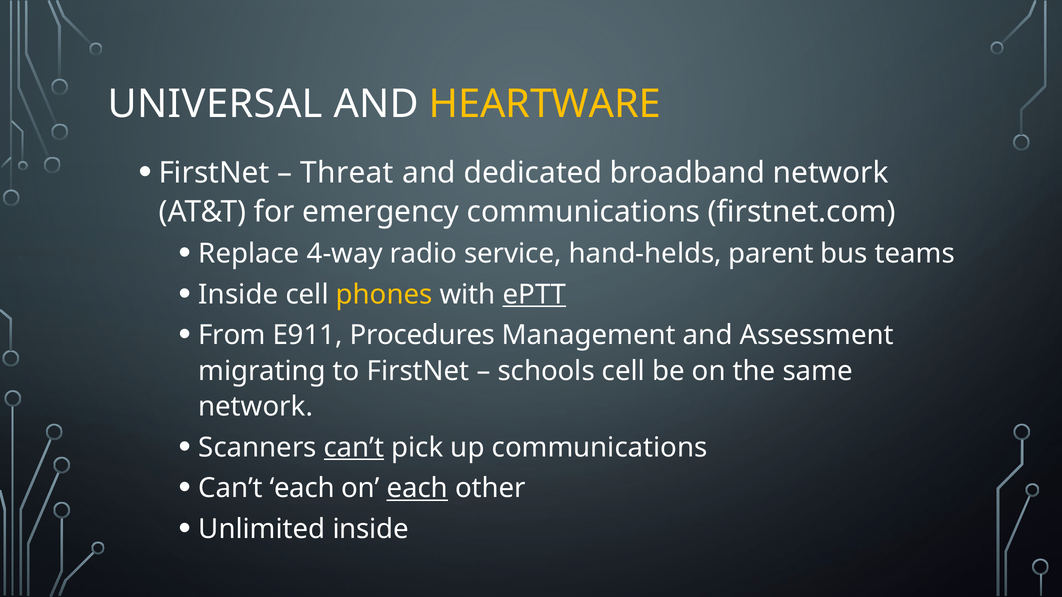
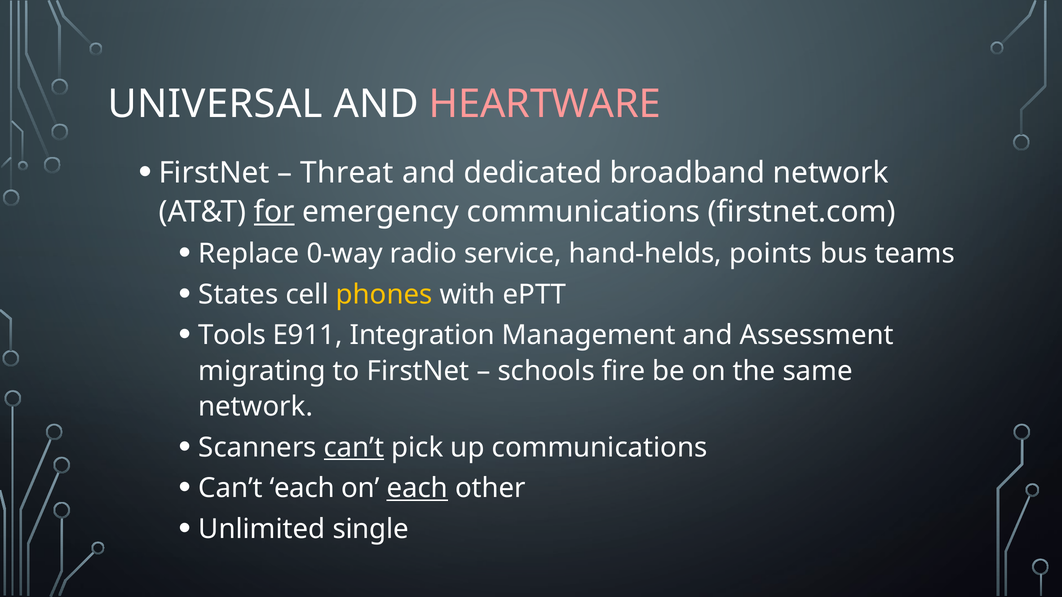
HEARTWARE colour: yellow -> pink
for underline: none -> present
4-way: 4-way -> 0-way
parent: parent -> points
Inside at (238, 295): Inside -> States
ePTT underline: present -> none
From: From -> Tools
Procedures: Procedures -> Integration
schools cell: cell -> fire
Unlimited inside: inside -> single
